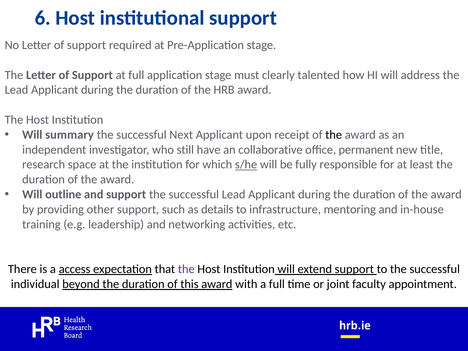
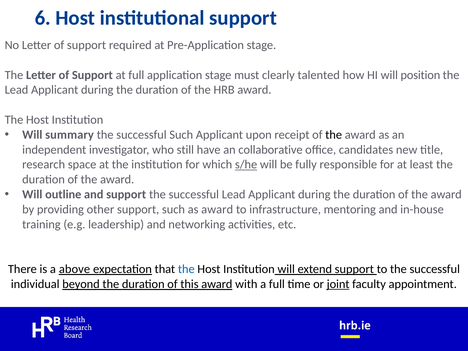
address: address -> position
successful Next: Next -> Such
permanent: permanent -> candidates
as details: details -> award
access: access -> above
the at (186, 269) colour: purple -> blue
joint underline: none -> present
